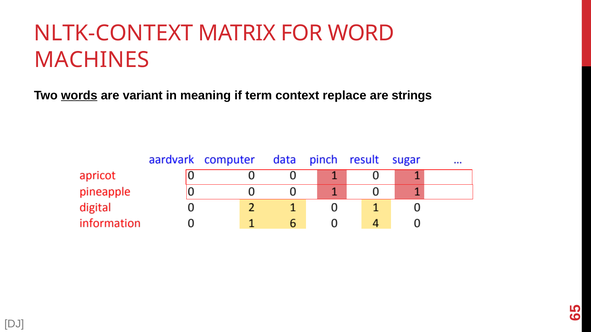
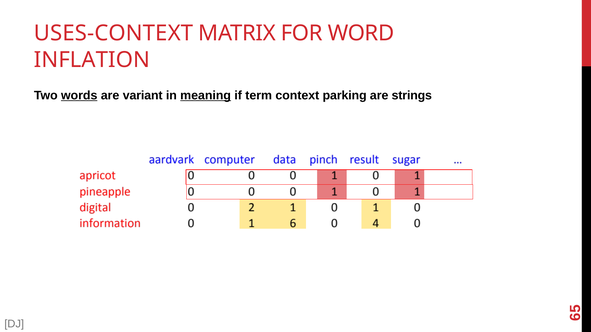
NLTK-CONTEXT: NLTK-CONTEXT -> USES-CONTEXT
MACHINES: MACHINES -> INFLATION
meaning underline: none -> present
replace: replace -> parking
